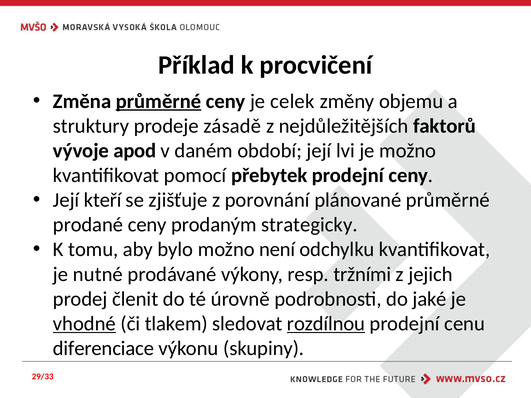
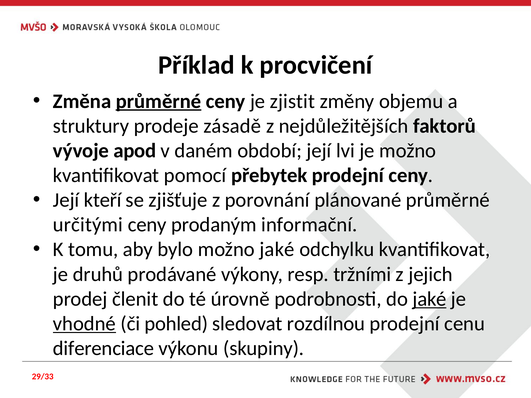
celek: celek -> zjistit
prodané: prodané -> určitými
strategicky: strategicky -> informační
možno není: není -> jaké
nutné: nutné -> druhů
jaké at (430, 299) underline: none -> present
tlakem: tlakem -> pohled
rozdílnou underline: present -> none
